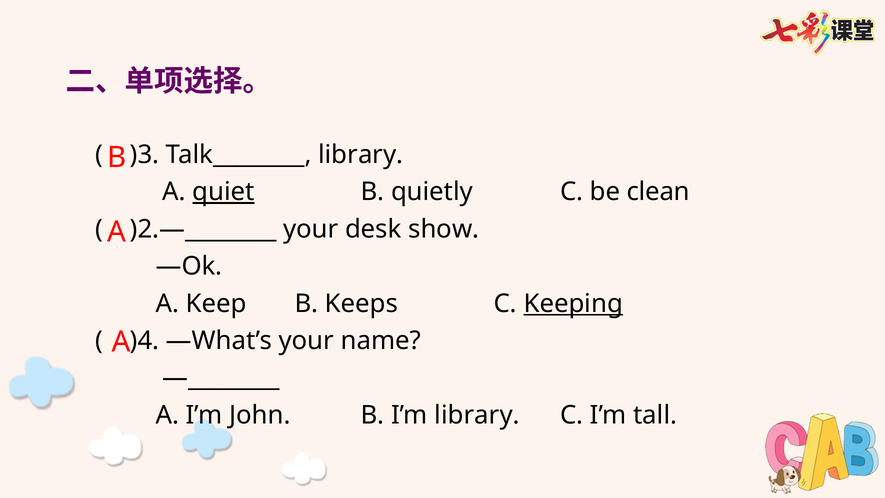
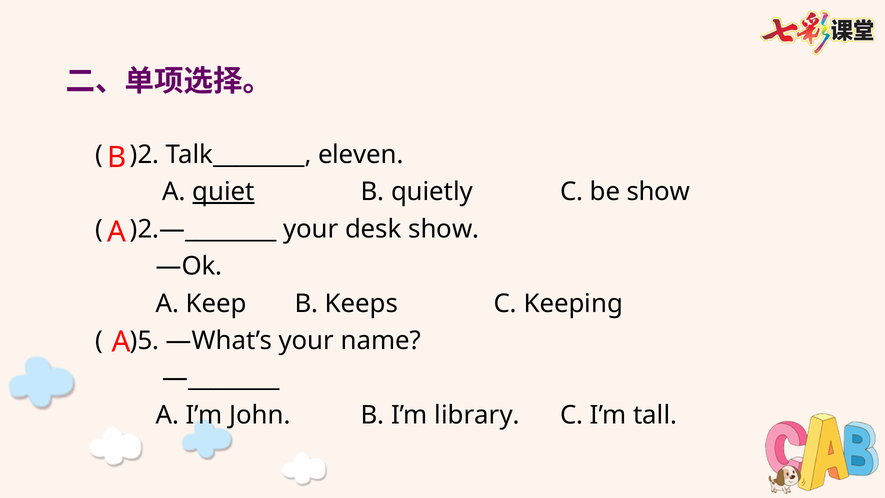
)3: )3 -> )2
Talk________ library: library -> eleven
be clean: clean -> show
Keeping underline: present -> none
)4: )4 -> )5
